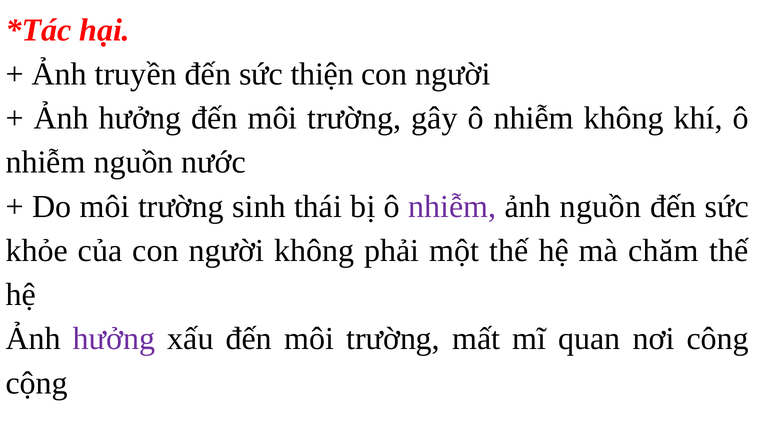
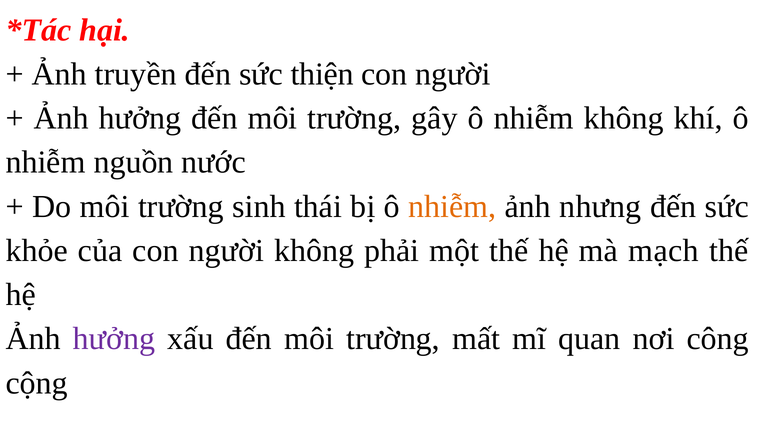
nhiễm at (452, 207) colour: purple -> orange
ảnh nguồn: nguồn -> nhưng
chăm: chăm -> mạch
